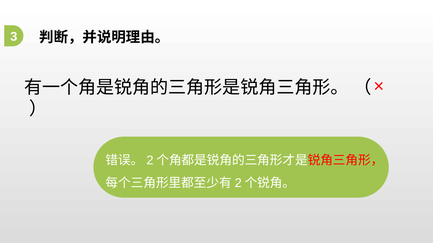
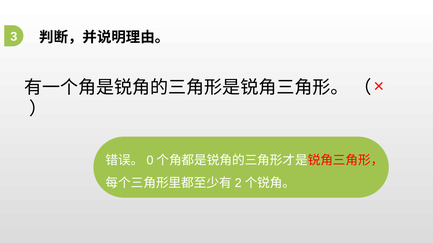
2 at (150, 161): 2 -> 0
